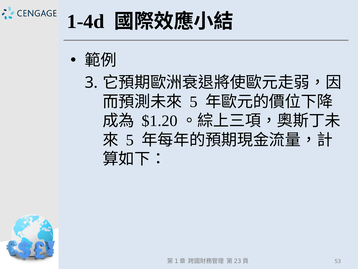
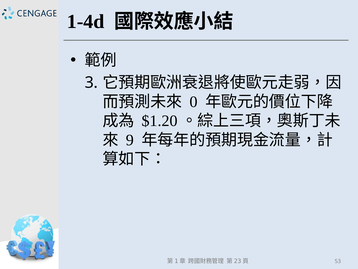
5 at (193, 102): 5 -> 0
5 at (130, 140): 5 -> 9
